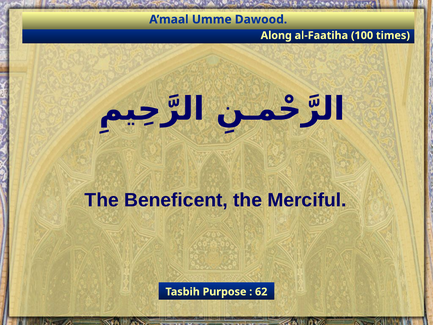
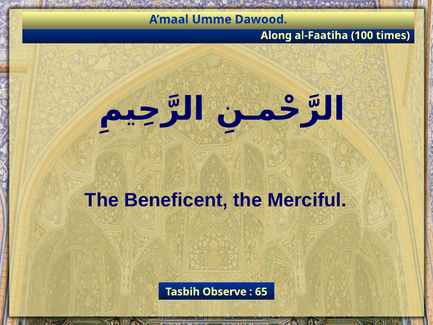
Purpose: Purpose -> Observe
62: 62 -> 65
